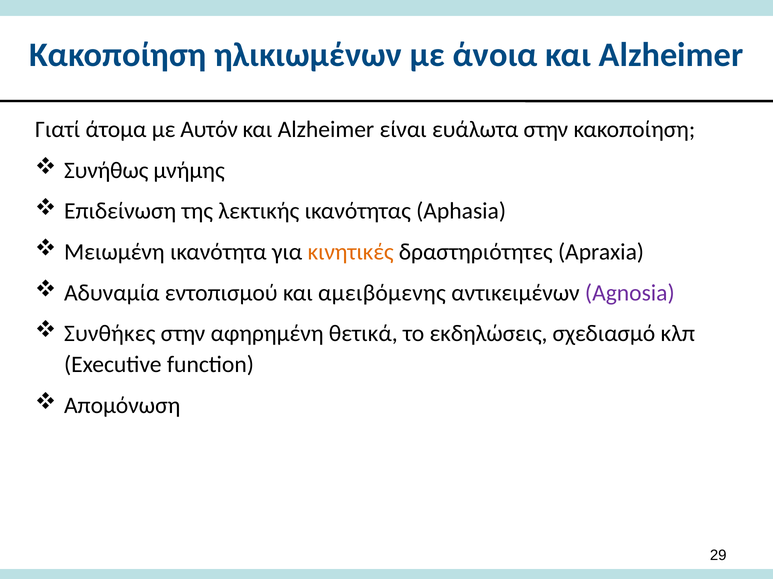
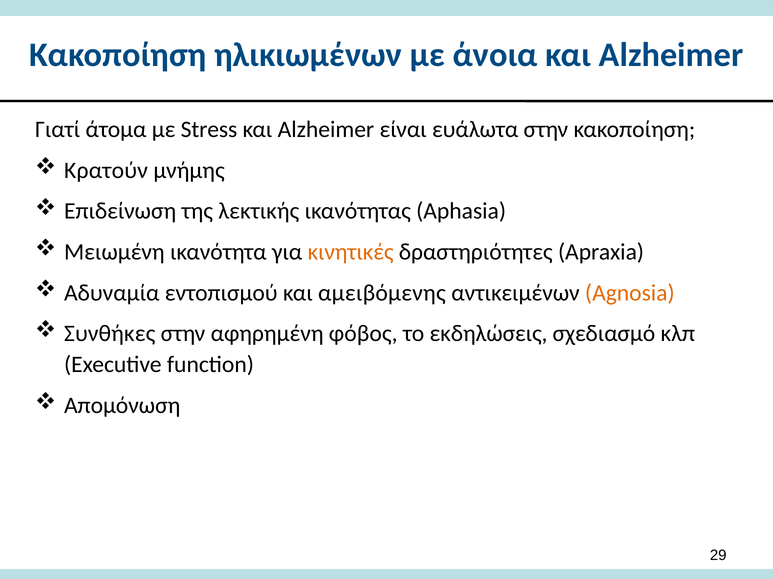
Αυτόν: Αυτόν -> Stress
Συνήθως: Συνήθως -> Κρατούν
Agnosia colour: purple -> orange
θετικά: θετικά -> φόβος
